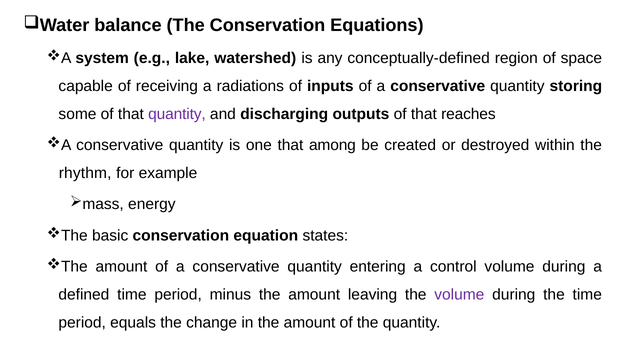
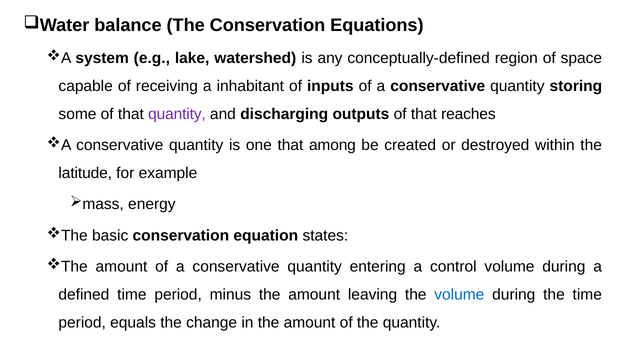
radiations: radiations -> inhabitant
rhythm: rhythm -> latitude
volume at (459, 295) colour: purple -> blue
